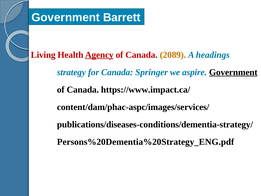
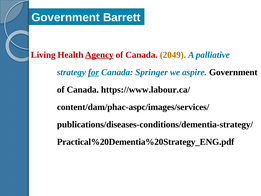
2089: 2089 -> 2049
headings: headings -> palliative
for underline: none -> present
Government at (233, 72) underline: present -> none
https://www.impact.ca/: https://www.impact.ca/ -> https://www.labour.ca/
Persons%20Dementia%20Strategy_ENG.pdf: Persons%20Dementia%20Strategy_ENG.pdf -> Practical%20Dementia%20Strategy_ENG.pdf
